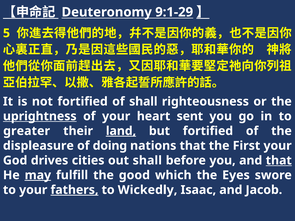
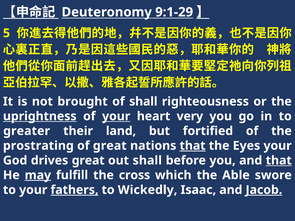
not fortified: fortified -> brought
your at (116, 116) underline: none -> present
sent: sent -> very
land underline: present -> none
displeasure: displeasure -> prostrating
of doing: doing -> great
that at (193, 146) underline: none -> present
First: First -> Eyes
drives cities: cities -> great
good: good -> cross
Eyes: Eyes -> Able
Jacob underline: none -> present
